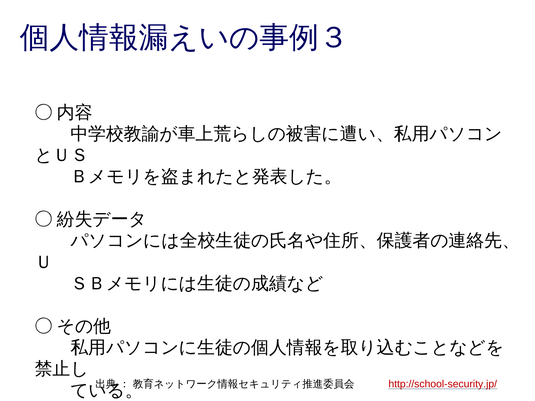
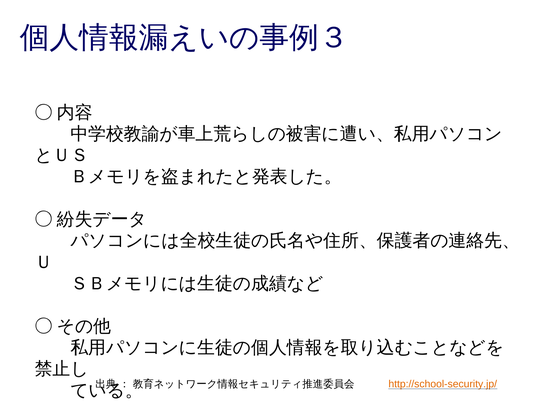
http://school-security.jp/ colour: red -> orange
